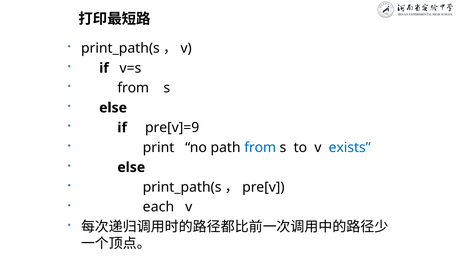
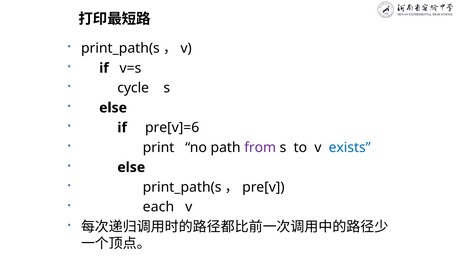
from at (133, 88): from -> cycle
pre[v]=9: pre[v]=9 -> pre[v]=6
from at (260, 147) colour: blue -> purple
